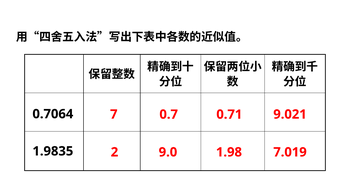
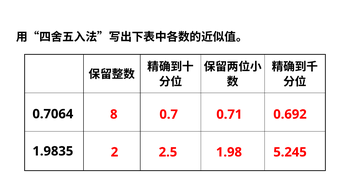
7: 7 -> 8
9.021: 9.021 -> 0.692
9.0: 9.0 -> 2.5
7.019: 7.019 -> 5.245
